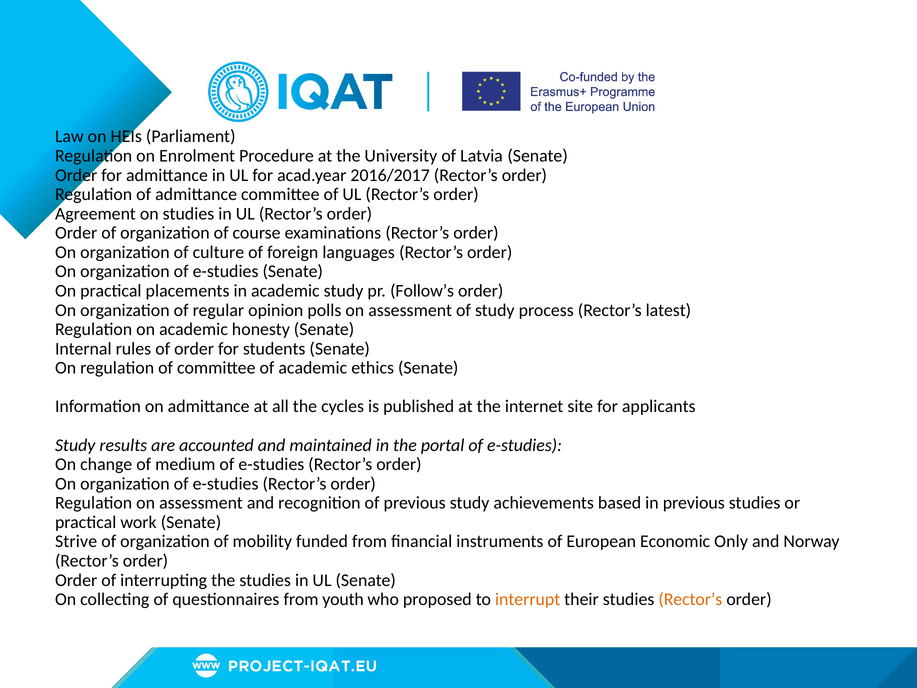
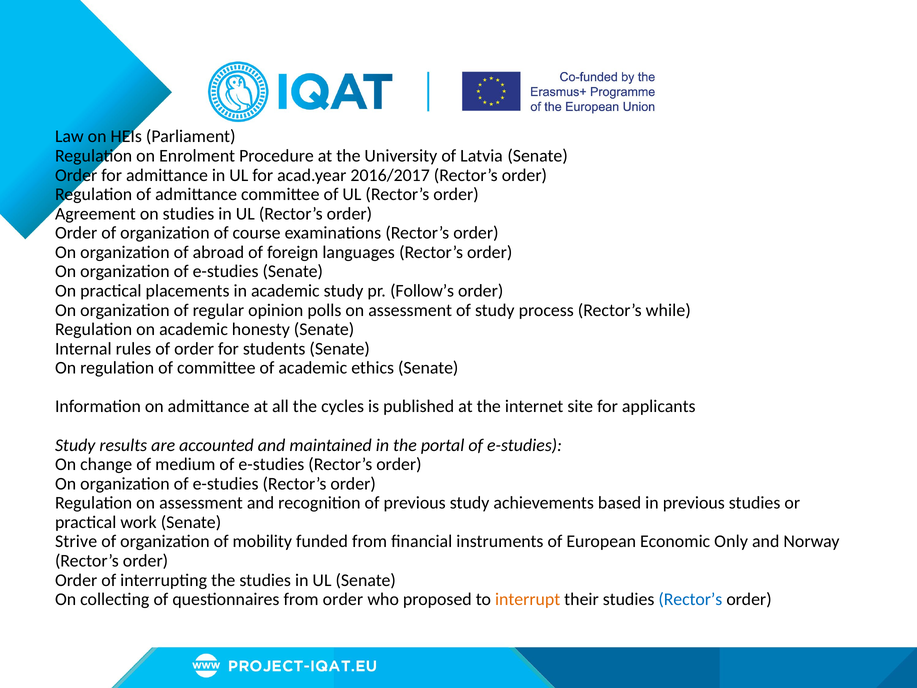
culture: culture -> abroad
latest: latest -> while
from youth: youth -> order
Rector’s at (690, 599) colour: orange -> blue
